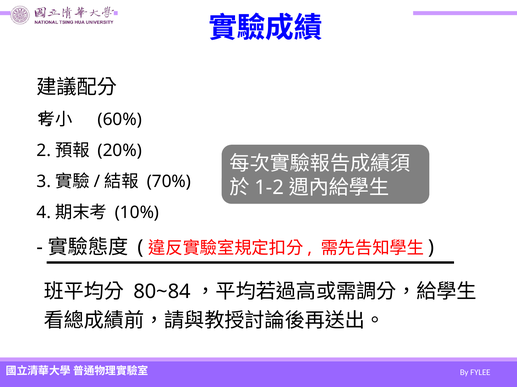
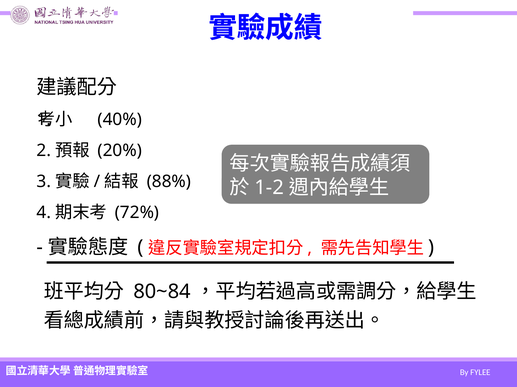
60%: 60% -> 40%
70%: 70% -> 88%
10%: 10% -> 72%
